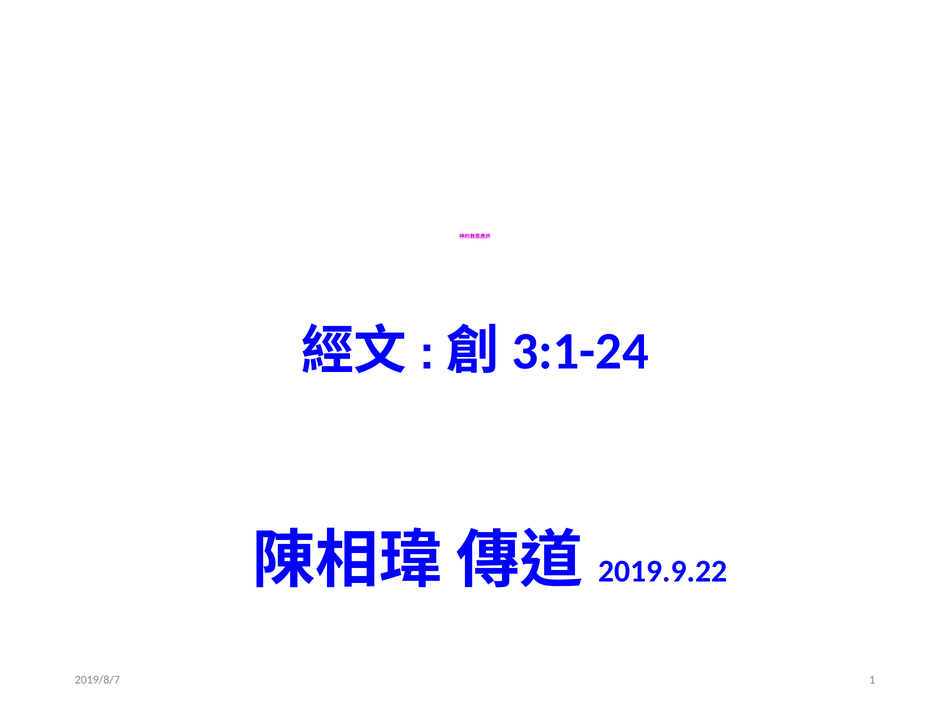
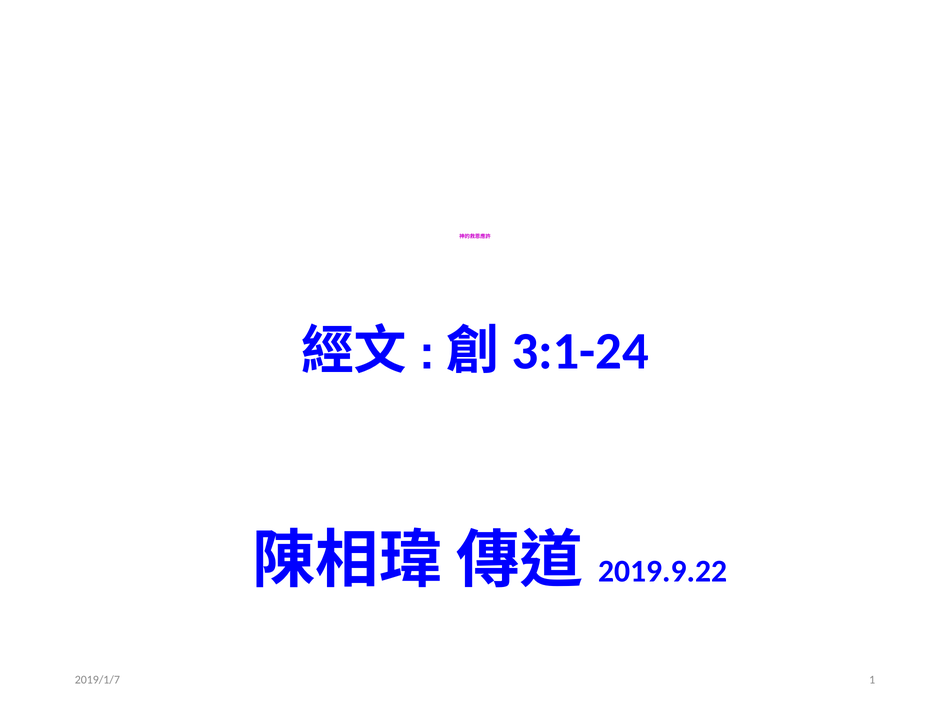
2019/8/7: 2019/8/7 -> 2019/1/7
